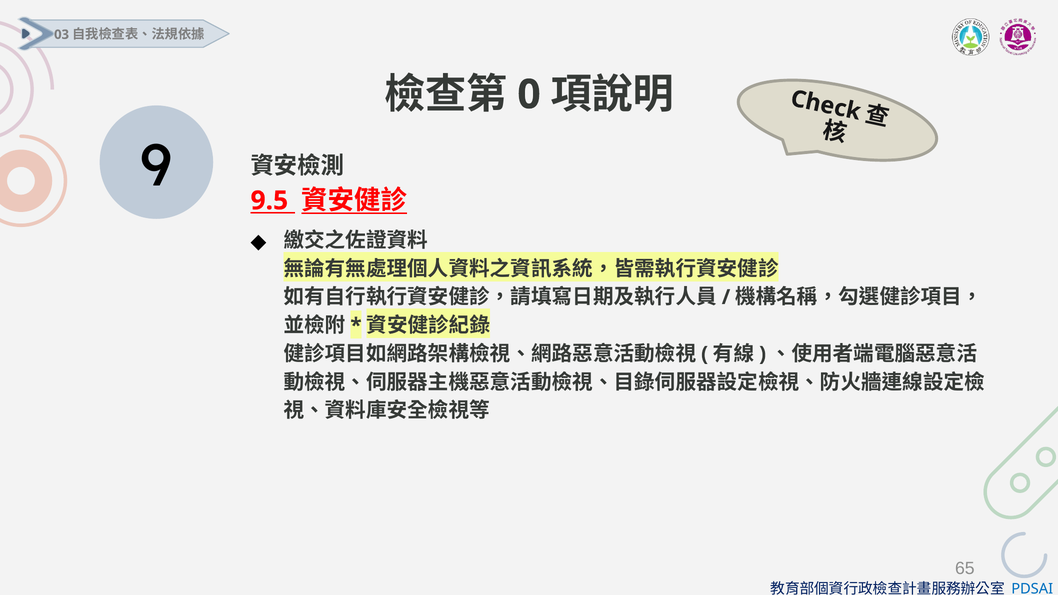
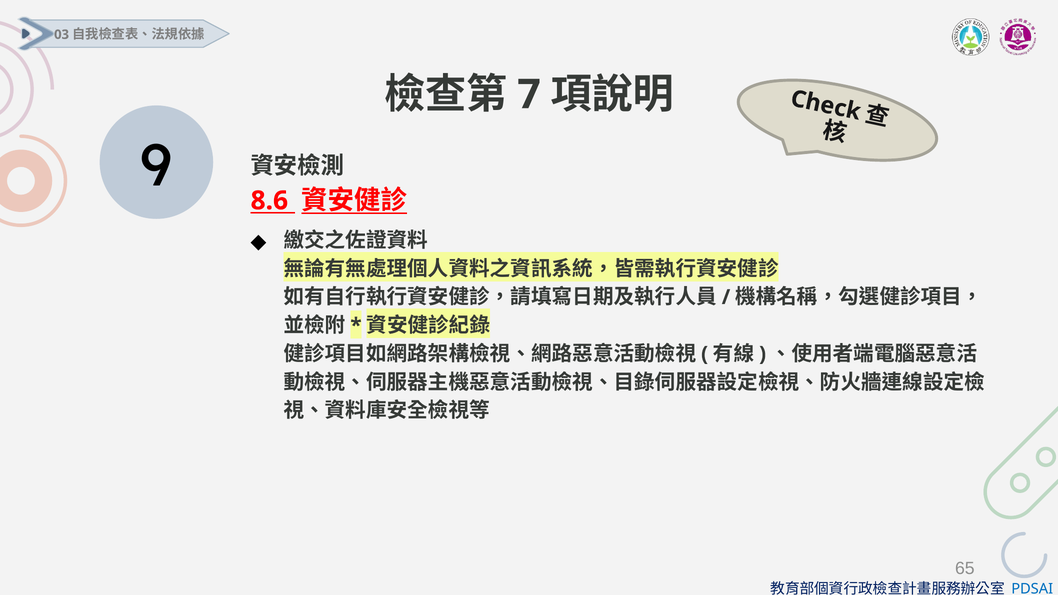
0: 0 -> 7
9.5: 9.5 -> 8.6
